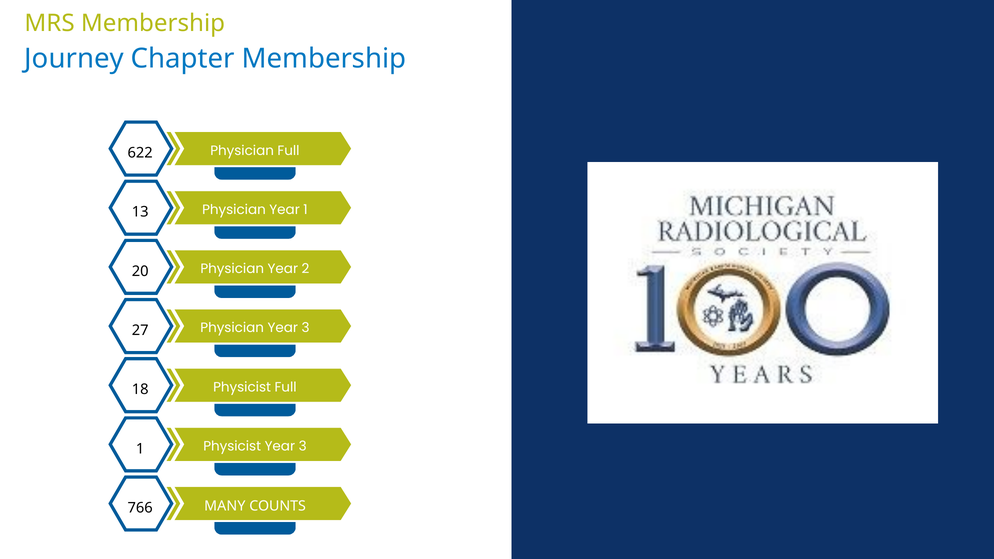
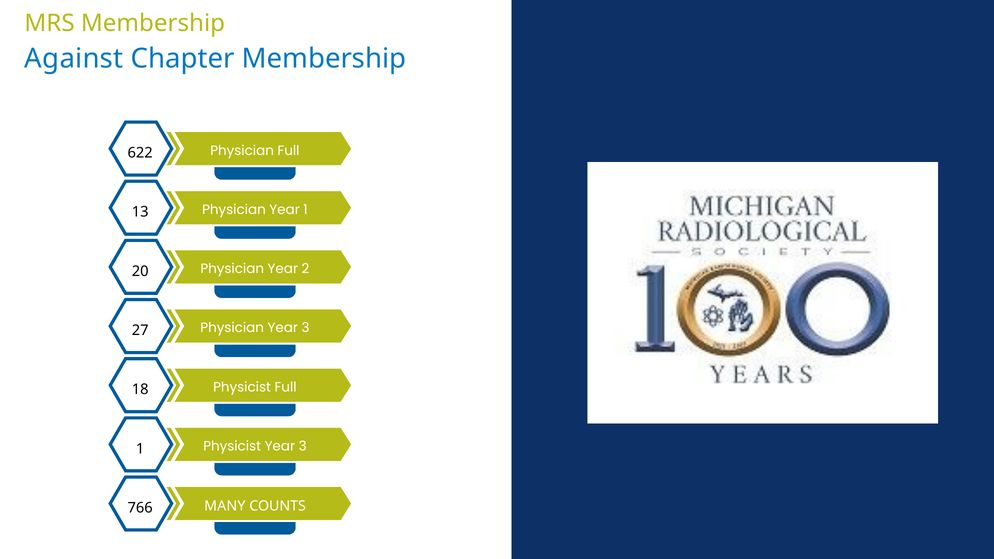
Journey: Journey -> Against
